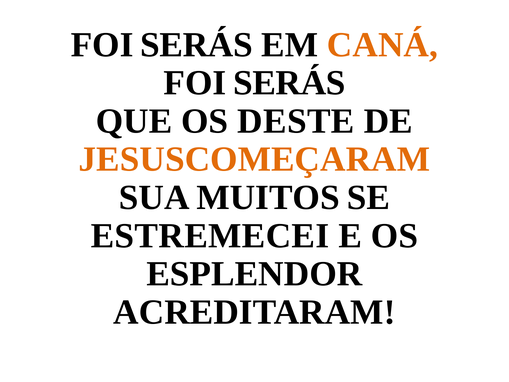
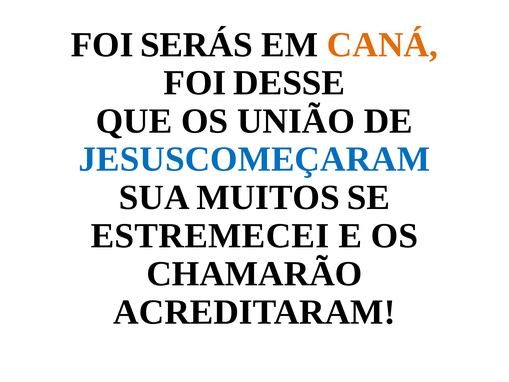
SERÁS at (289, 83): SERÁS -> DESSE
DESTE: DESTE -> UNIÃO
JESUSCOMEÇARAM colour: orange -> blue
ESPLENDOR: ESPLENDOR -> CHAMARÃO
